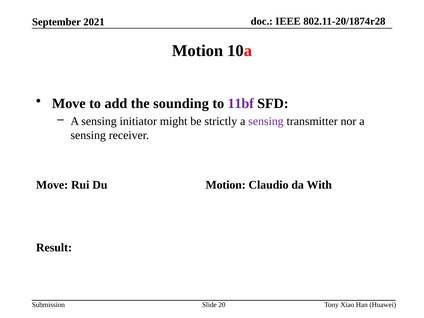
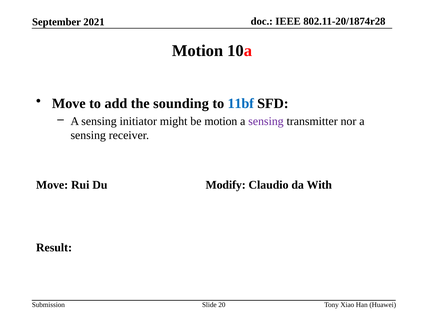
11bf colour: purple -> blue
be strictly: strictly -> motion
Du Motion: Motion -> Modify
